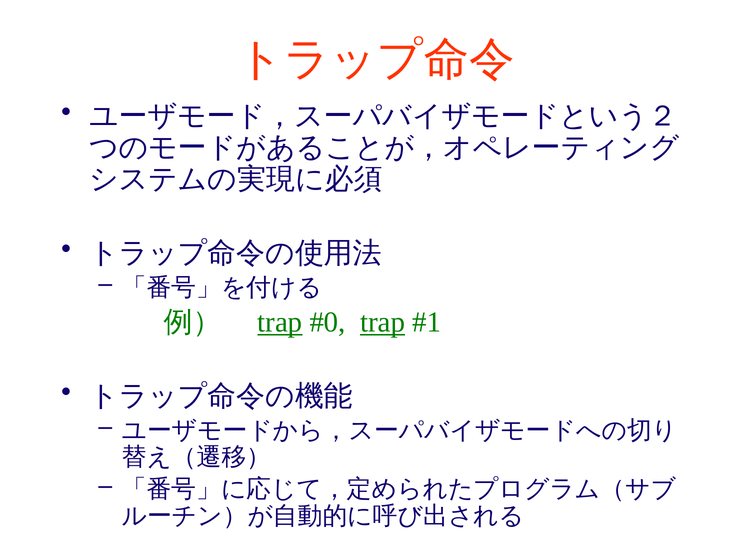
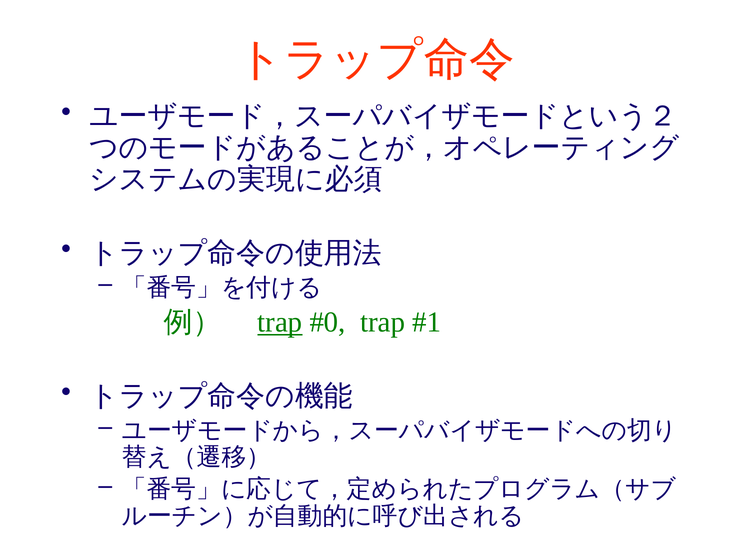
trap at (383, 322) underline: present -> none
